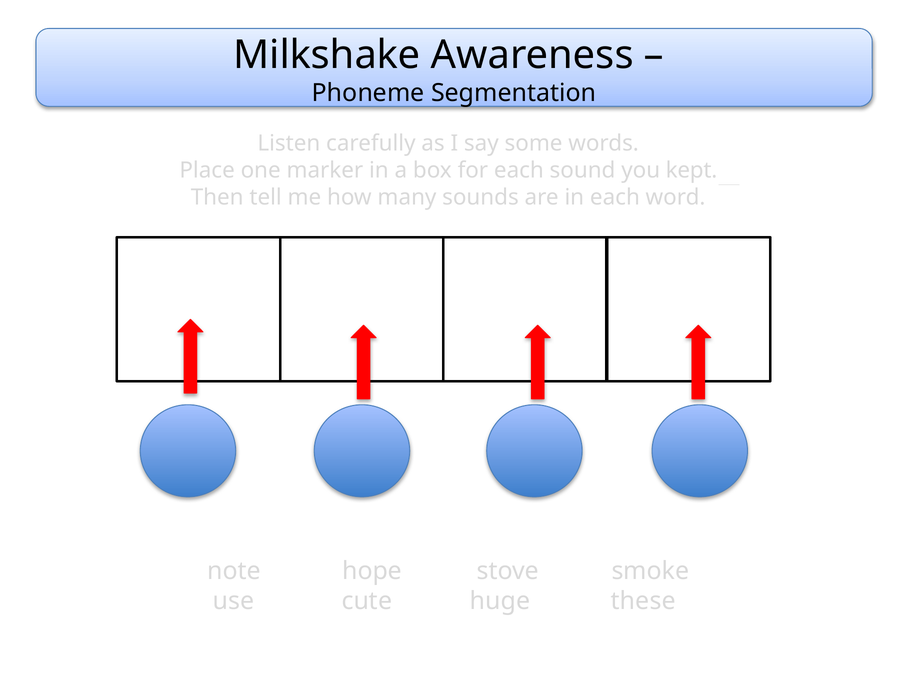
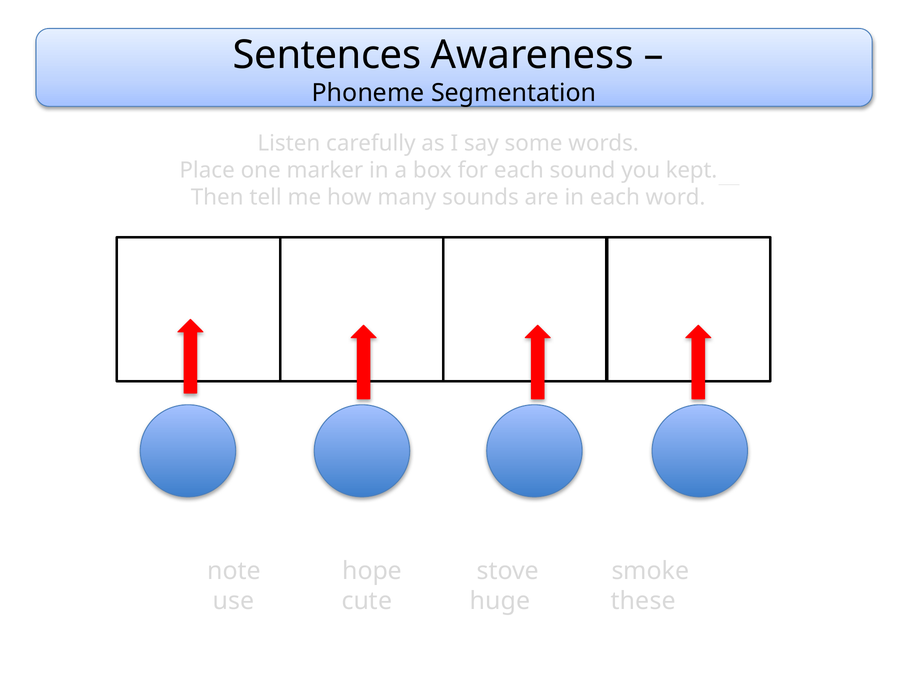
Milkshake: Milkshake -> Sentences
